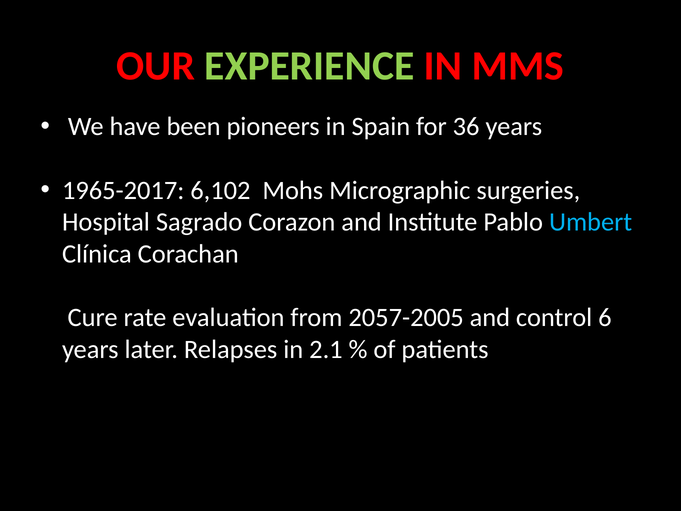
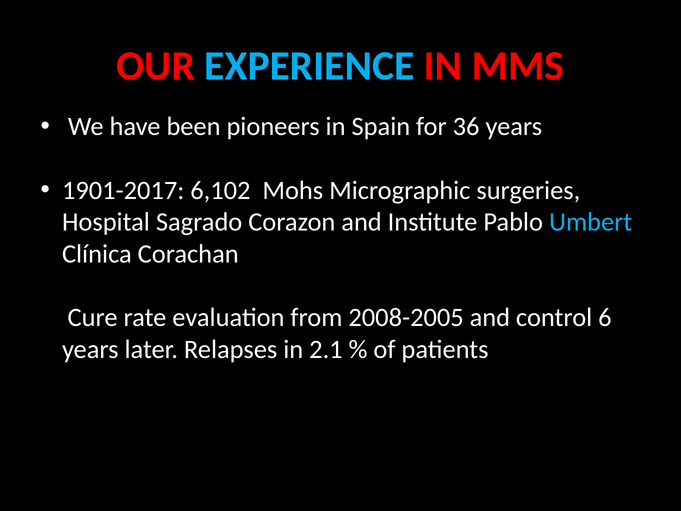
EXPERIENCE colour: light green -> light blue
1965-2017: 1965-2017 -> 1901-2017
2057-2005: 2057-2005 -> 2008-2005
